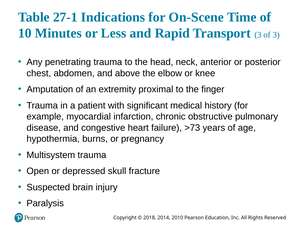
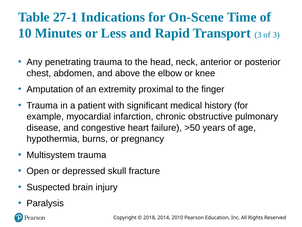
>73: >73 -> >50
